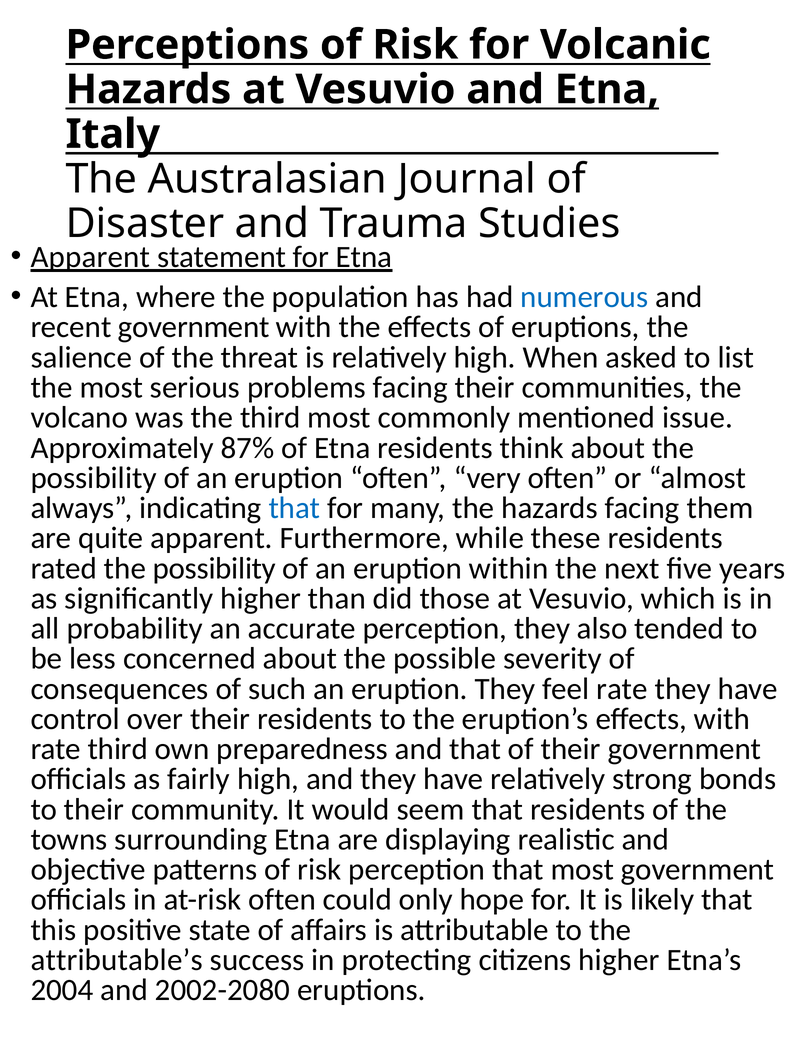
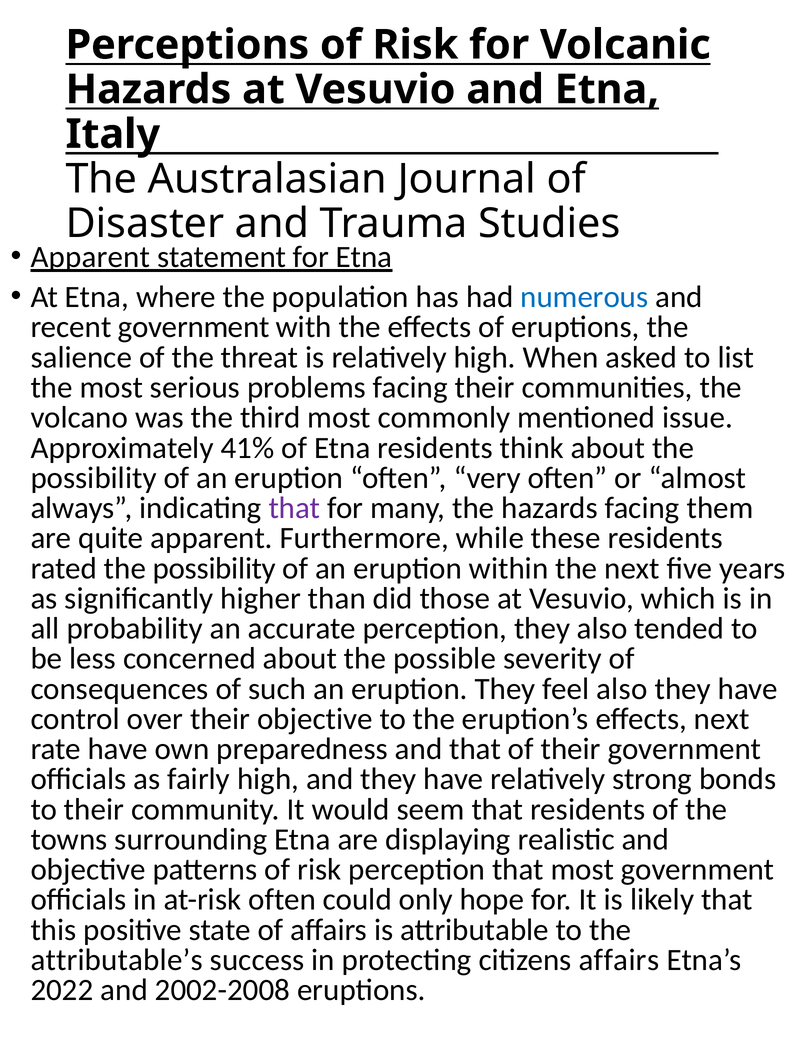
87%: 87% -> 41%
that at (294, 509) colour: blue -> purple
feel rate: rate -> also
their residents: residents -> objective
effects with: with -> next
rate third: third -> have
citizens higher: higher -> affairs
2004: 2004 -> 2022
2002-2080: 2002-2080 -> 2002-2008
